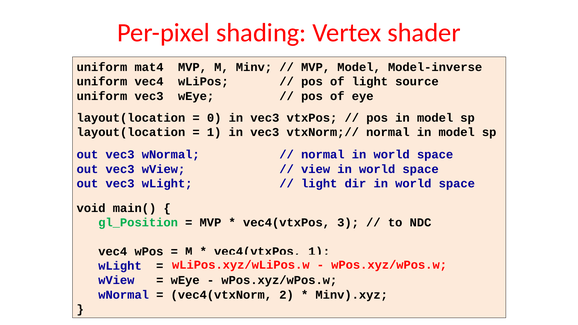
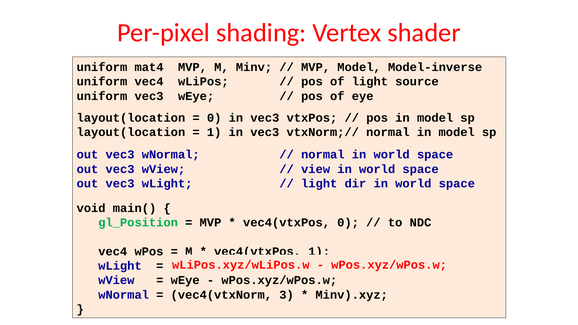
vec4(vtxPos 3: 3 -> 0
2: 2 -> 3
